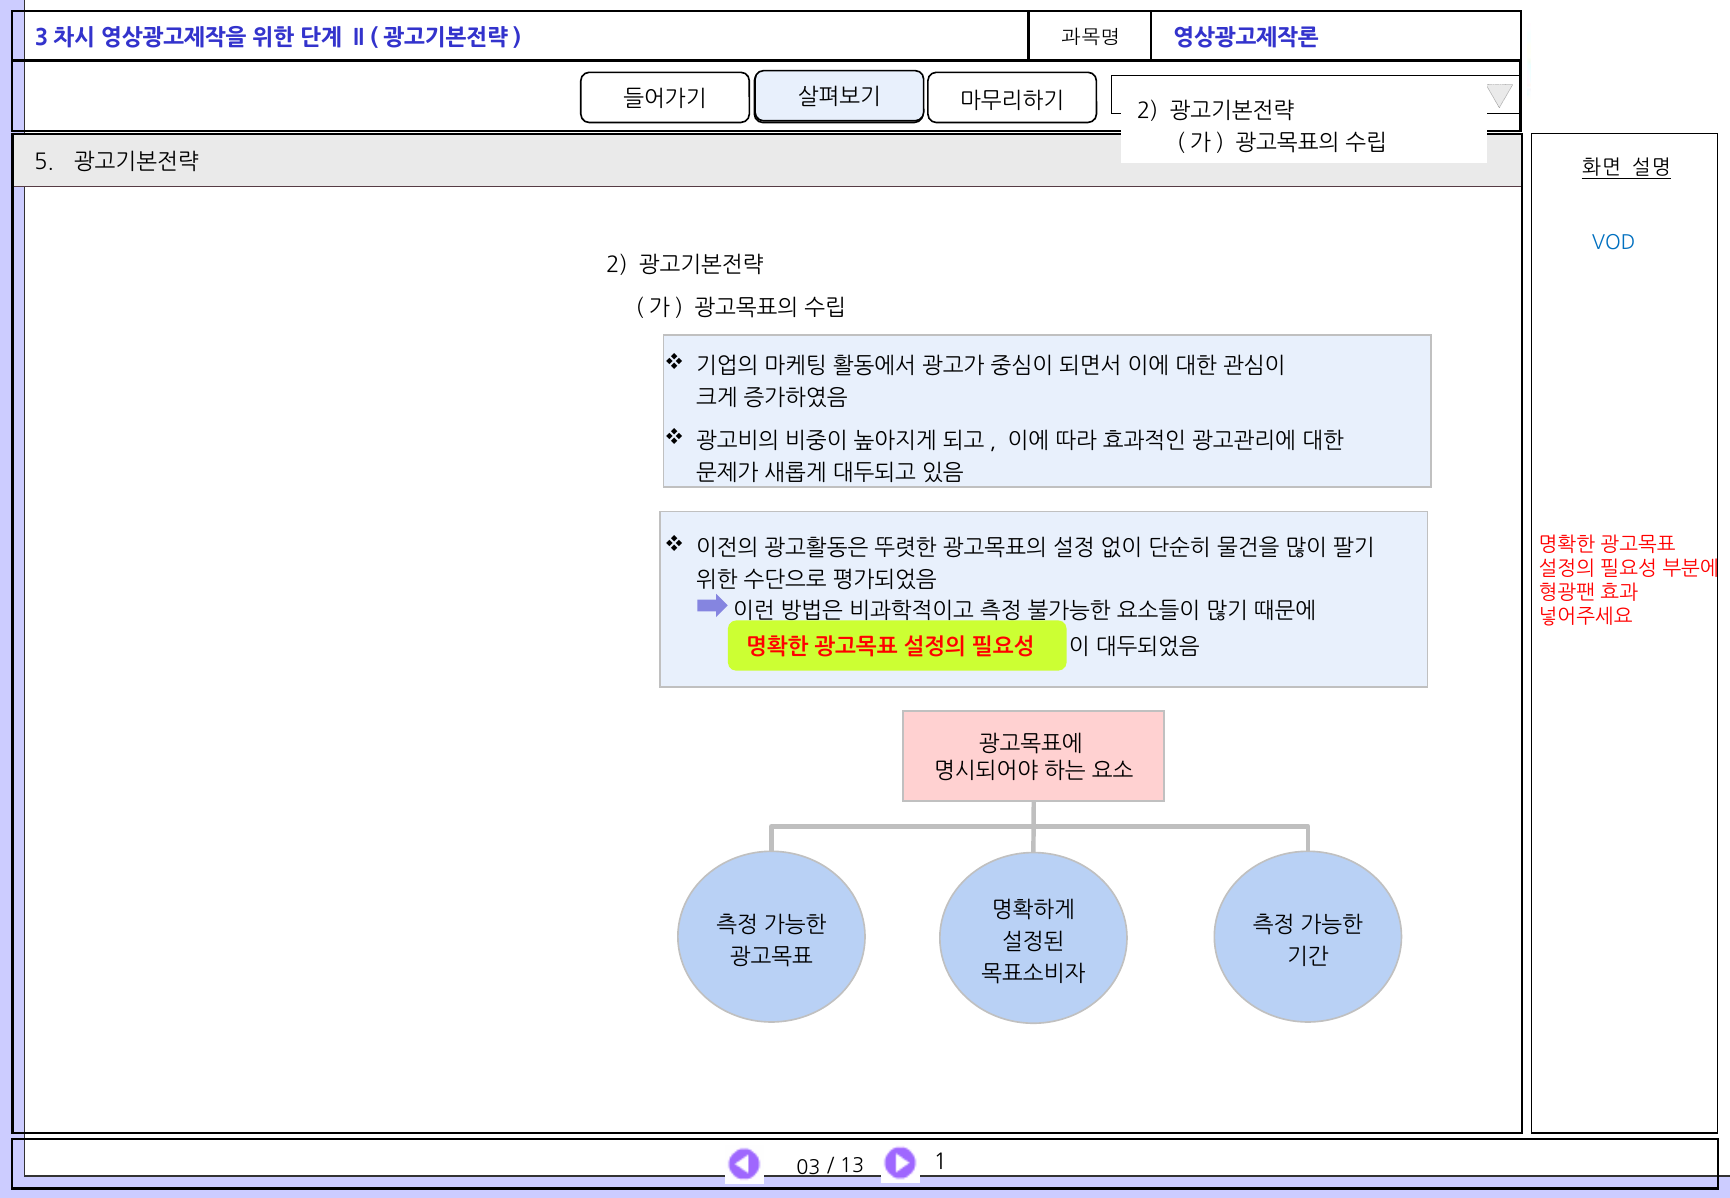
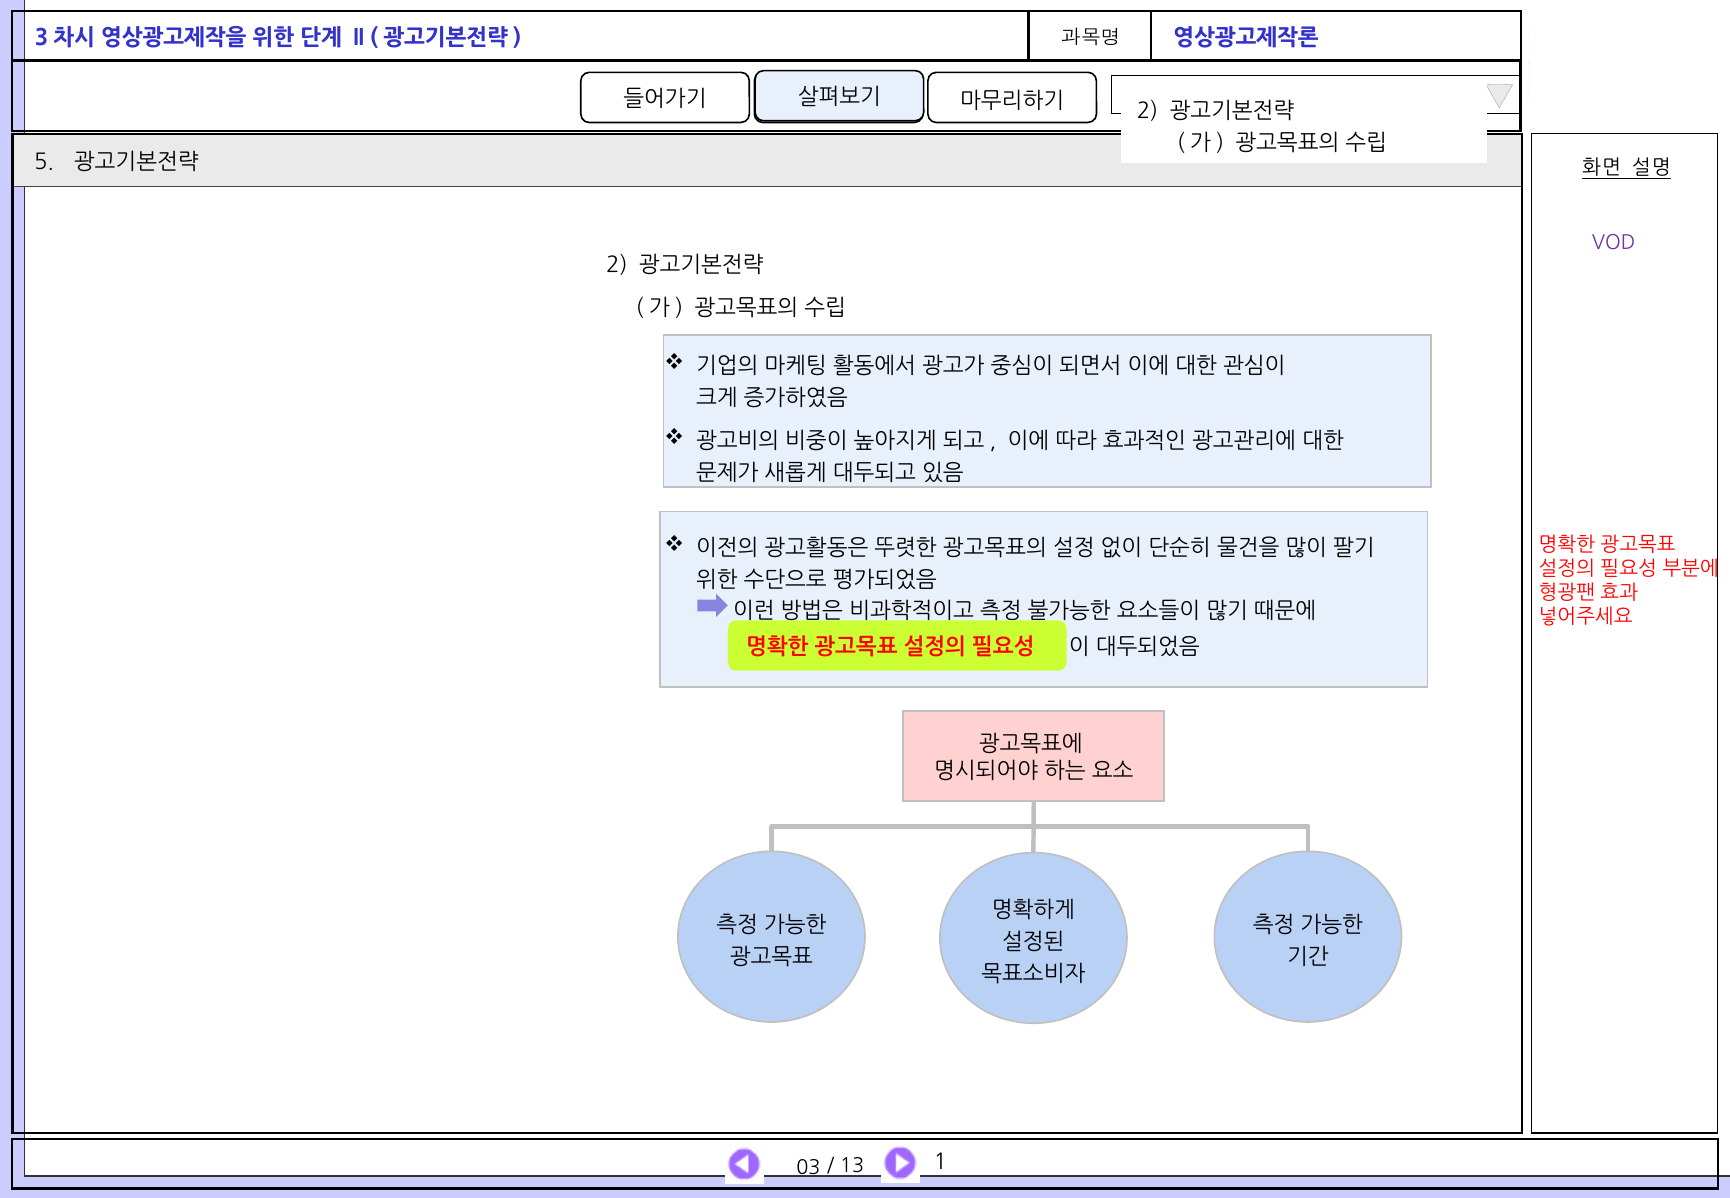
VOD colour: blue -> purple
